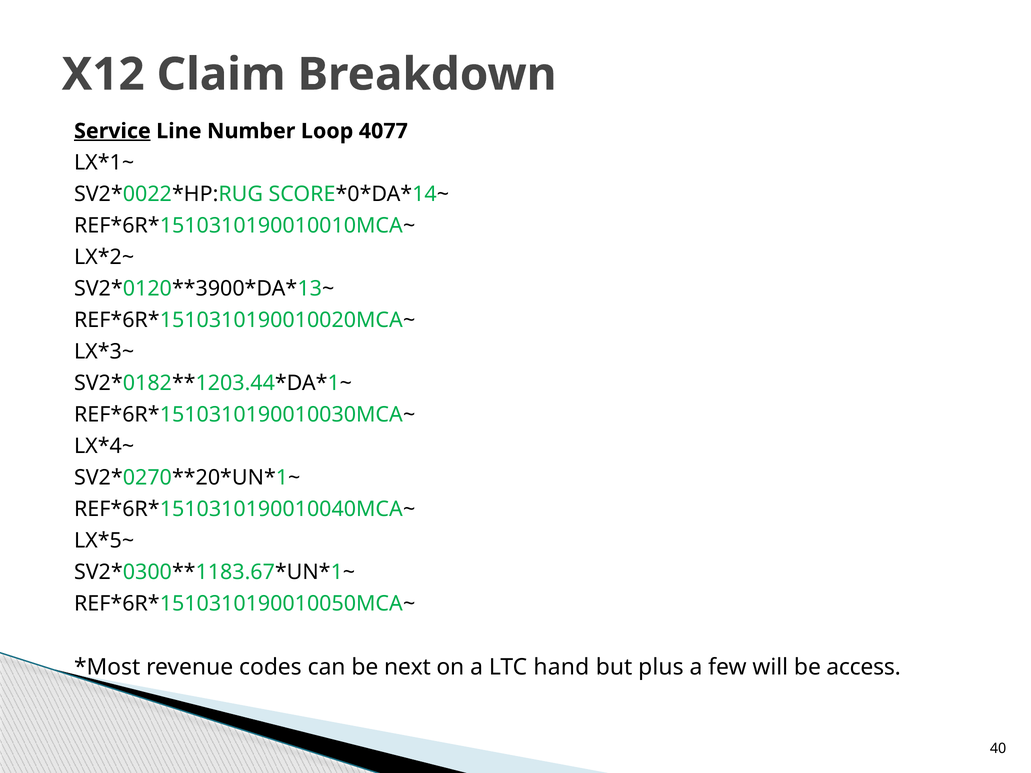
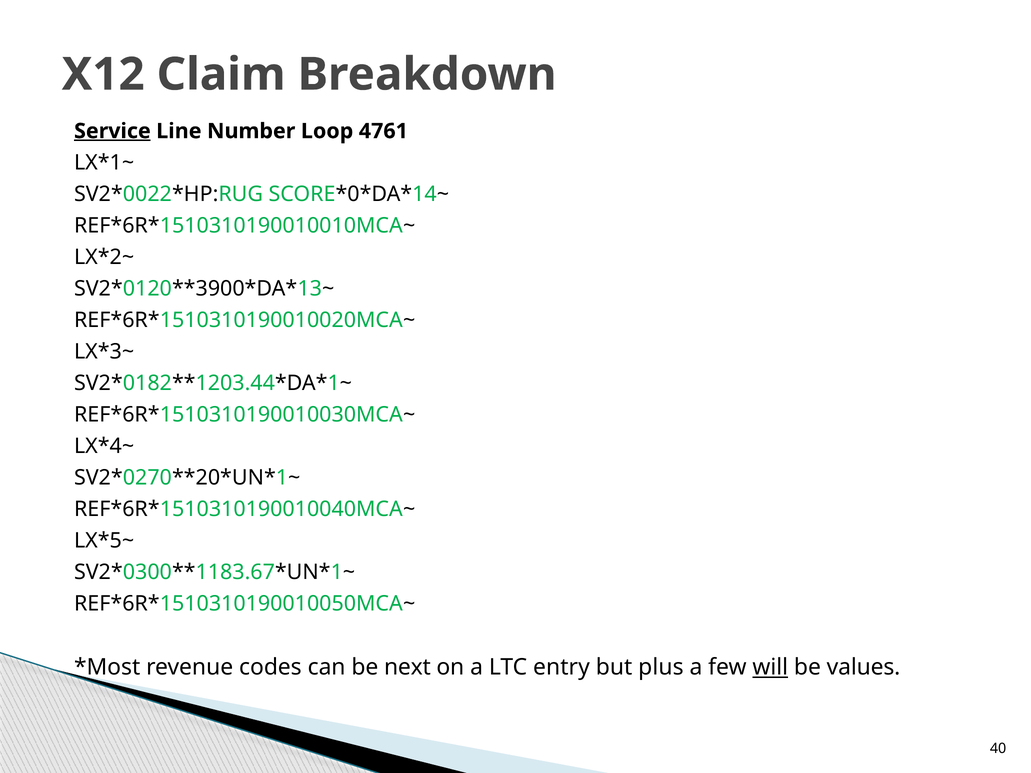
4077: 4077 -> 4761
hand: hand -> entry
will underline: none -> present
access: access -> values
